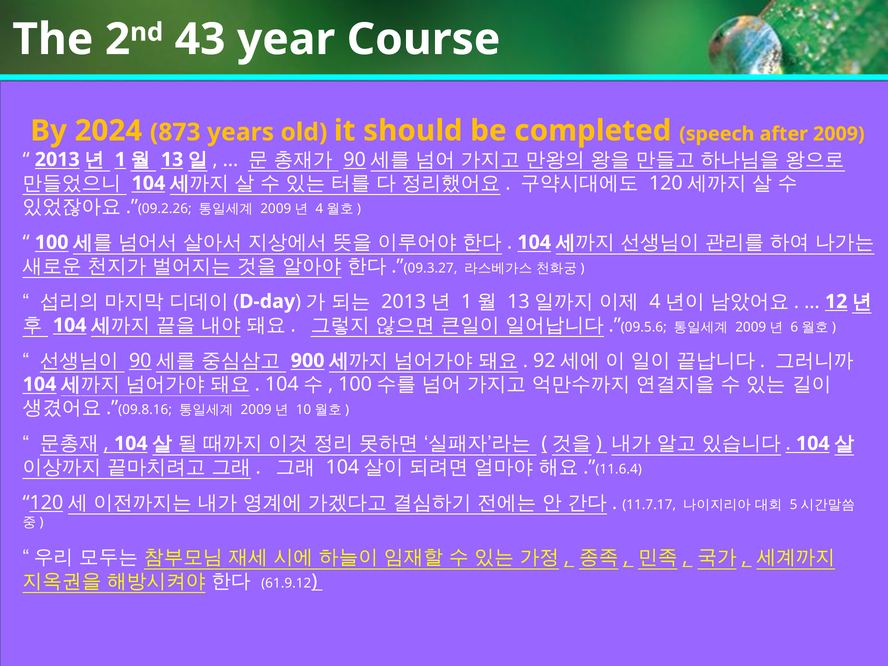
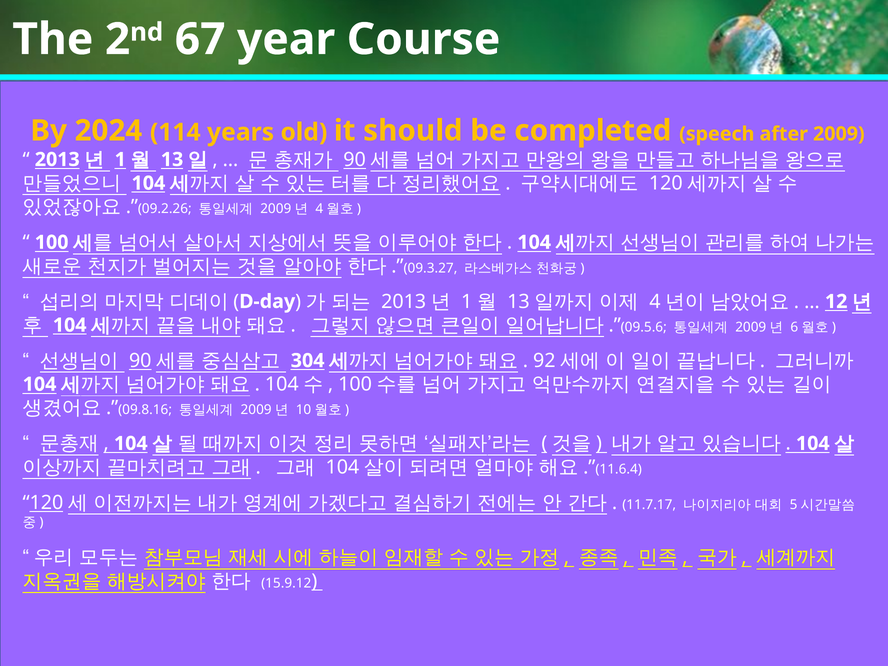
43: 43 -> 67
873: 873 -> 114
900: 900 -> 304
61.9.12: 61.9.12 -> 15.9.12
